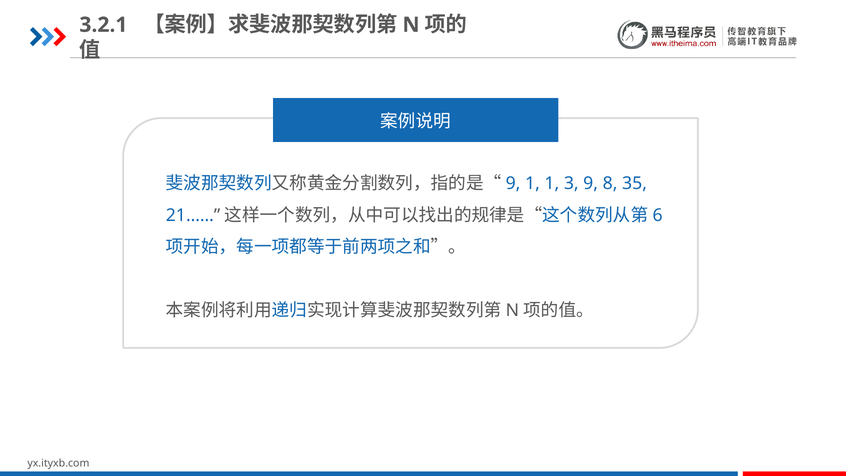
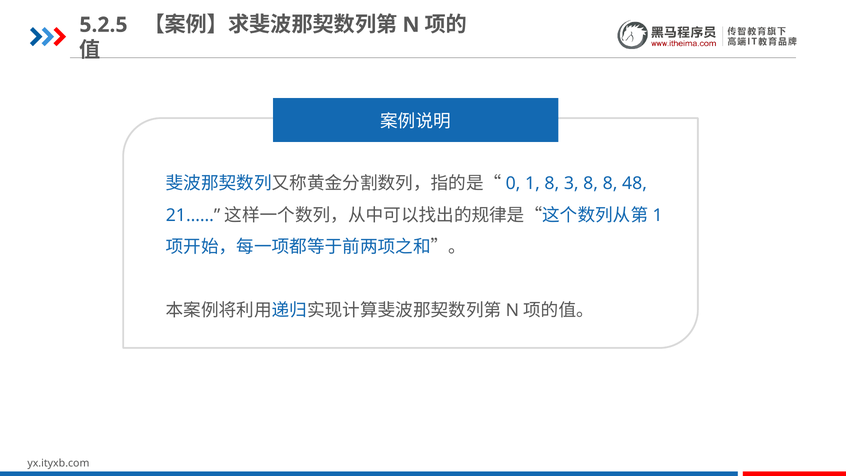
3.2.1: 3.2.1 -> 5.2.5
9 at (513, 184): 9 -> 0
1 1: 1 -> 8
3 9: 9 -> 8
35: 35 -> 48
6 at (658, 215): 6 -> 1
